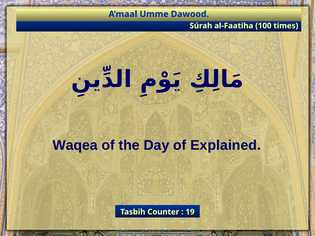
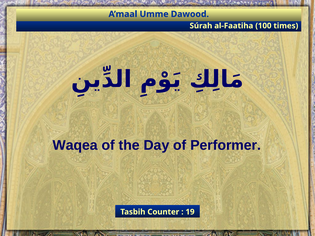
Explained: Explained -> Performer
